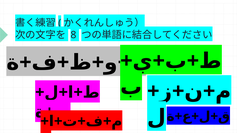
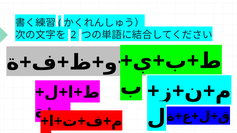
8: 8 -> 2
